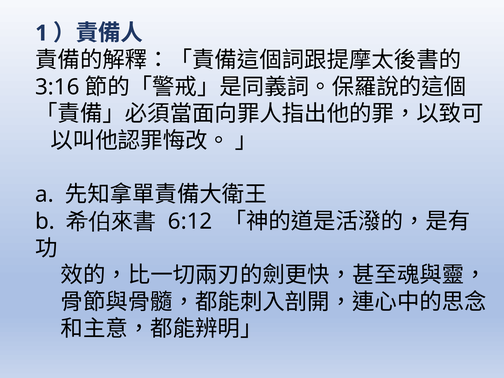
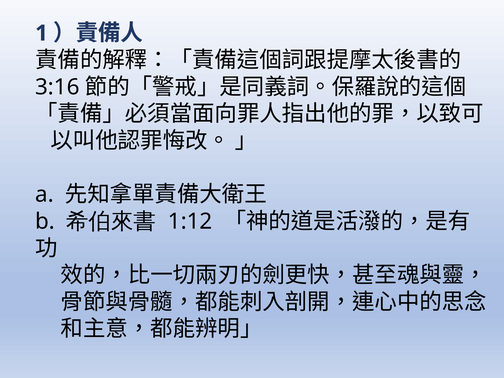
6:12: 6:12 -> 1:12
